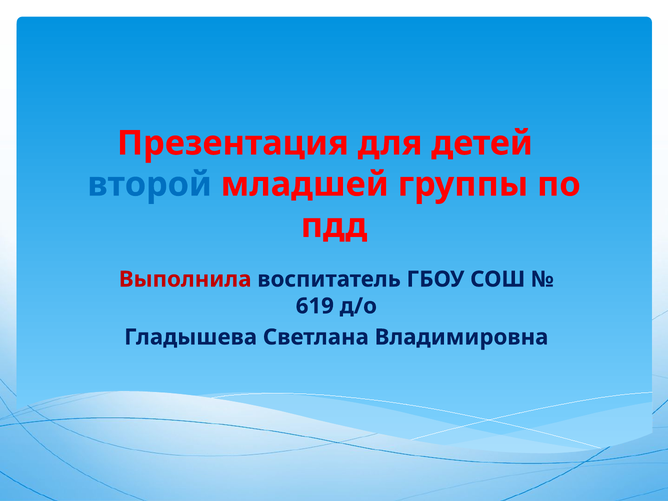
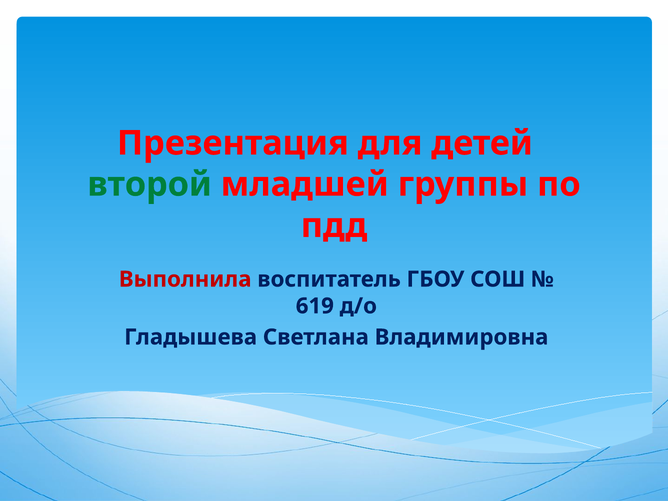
второй colour: blue -> green
